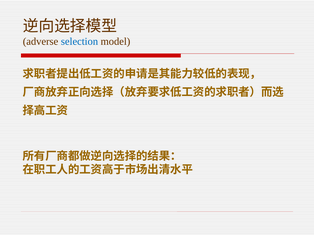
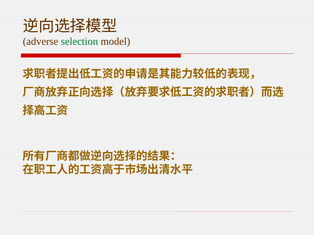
selection colour: blue -> green
